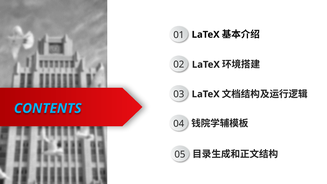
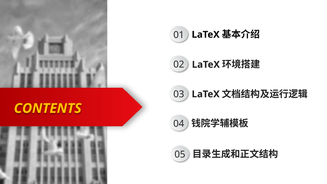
CONTENTS colour: light blue -> yellow
